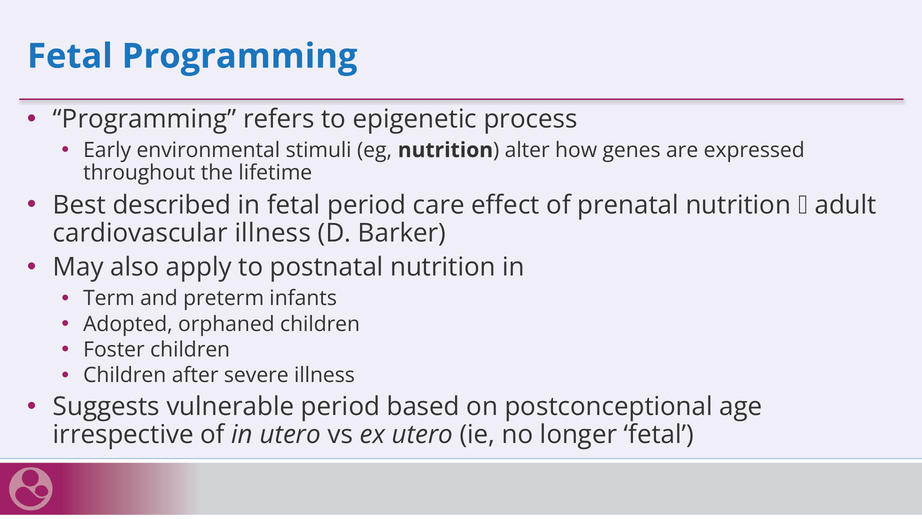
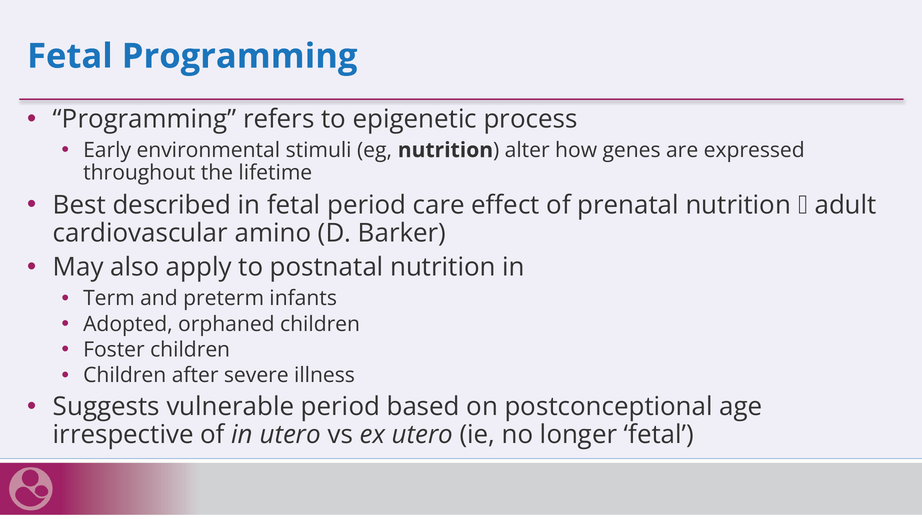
cardiovascular illness: illness -> amino
